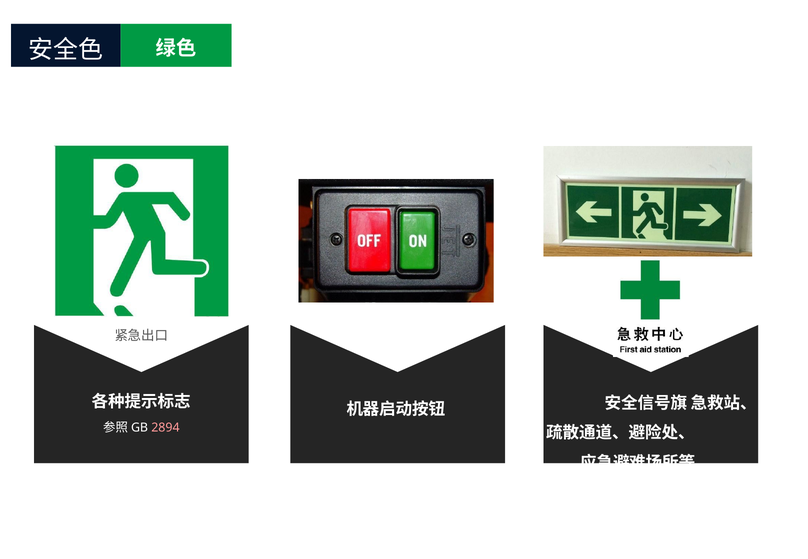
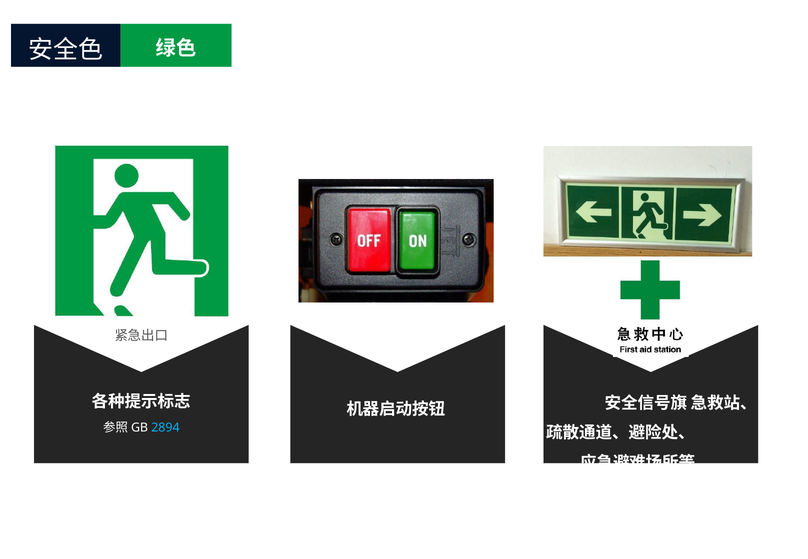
2894 colour: pink -> light blue
